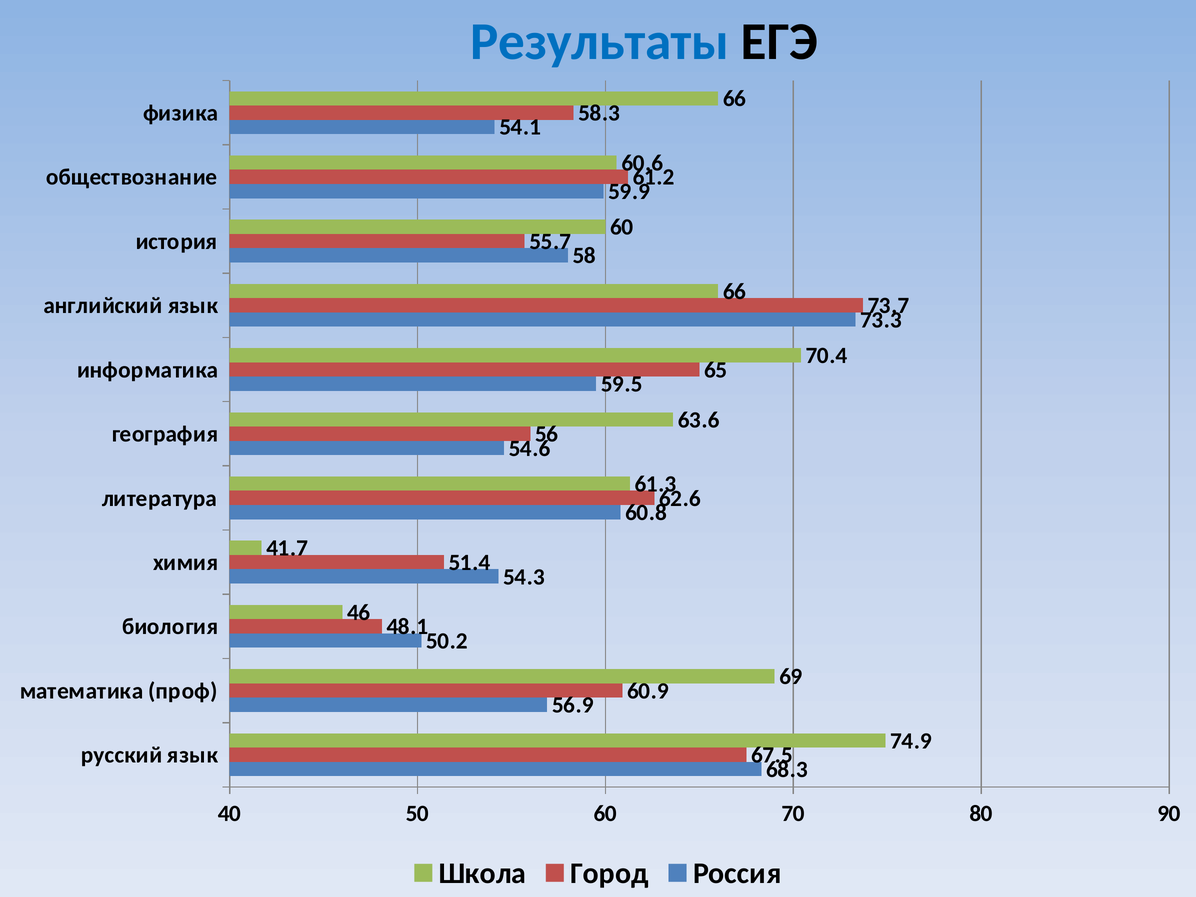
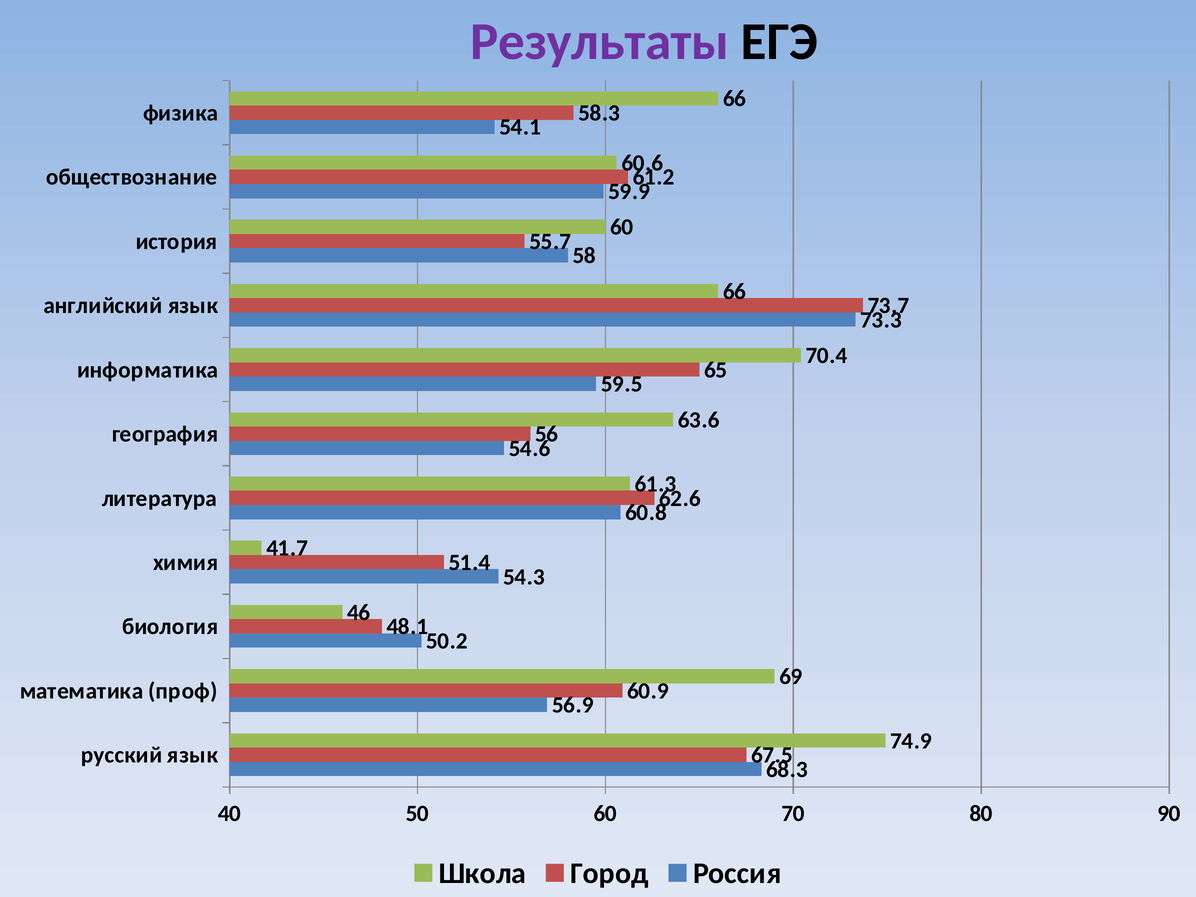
Результаты colour: blue -> purple
